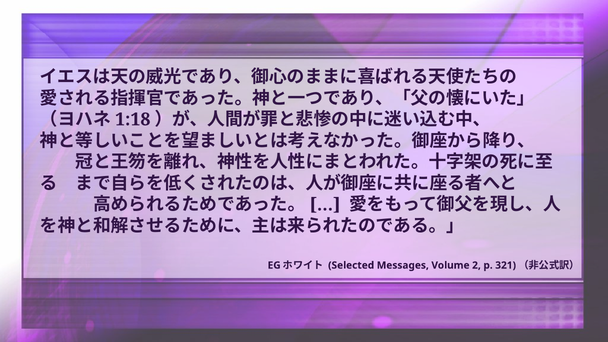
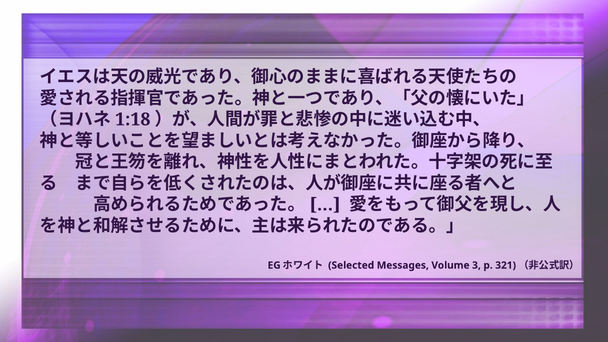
2: 2 -> 3
